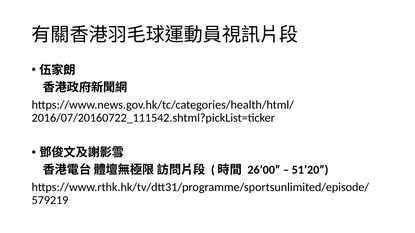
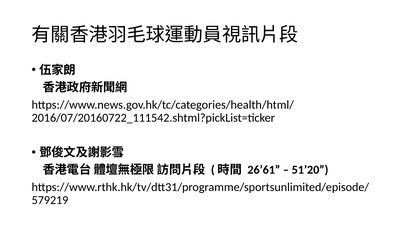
26’00: 26’00 -> 26’61
